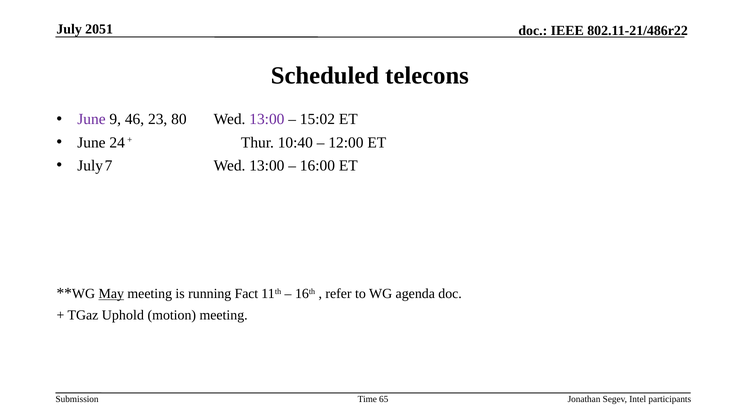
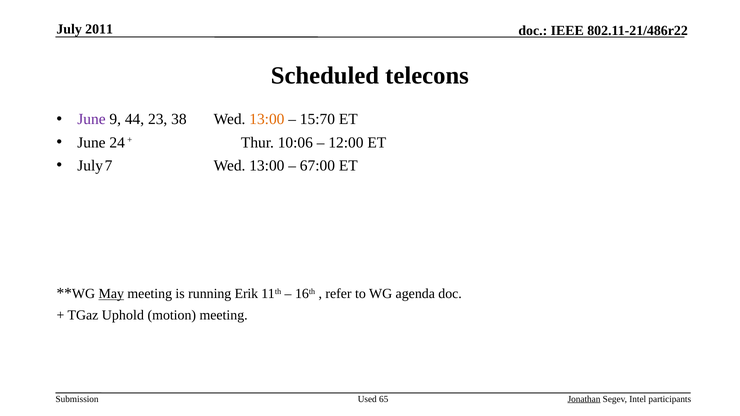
2051: 2051 -> 2011
46: 46 -> 44
80: 80 -> 38
13:00 at (267, 119) colour: purple -> orange
15:02: 15:02 -> 15:70
10:40: 10:40 -> 10:06
16:00: 16:00 -> 67:00
Fact: Fact -> Erik
Time: Time -> Used
Jonathan underline: none -> present
